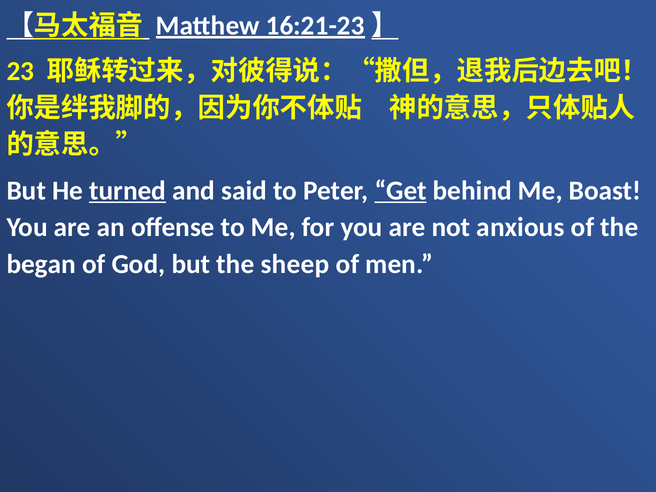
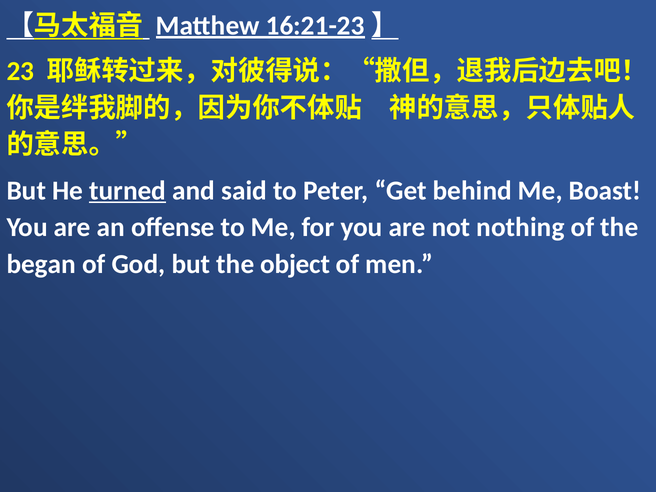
Get underline: present -> none
anxious: anxious -> nothing
sheep: sheep -> object
